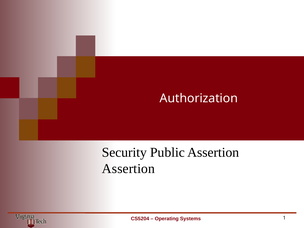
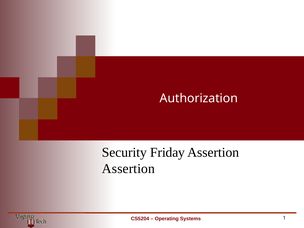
Public: Public -> Friday
